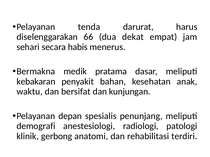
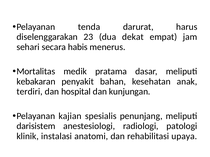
66: 66 -> 23
Bermakna: Bermakna -> Mortalitas
waktu: waktu -> terdiri
bersifat: bersifat -> hospital
depan: depan -> kajian
demografi: demografi -> darisistem
gerbong: gerbong -> instalasi
terdiri: terdiri -> upaya
